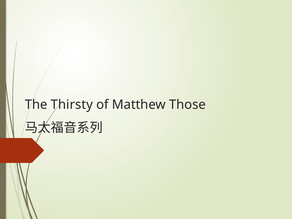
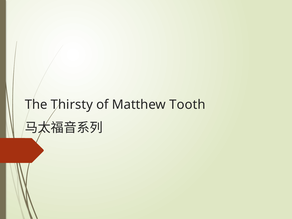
Those: Those -> Tooth
